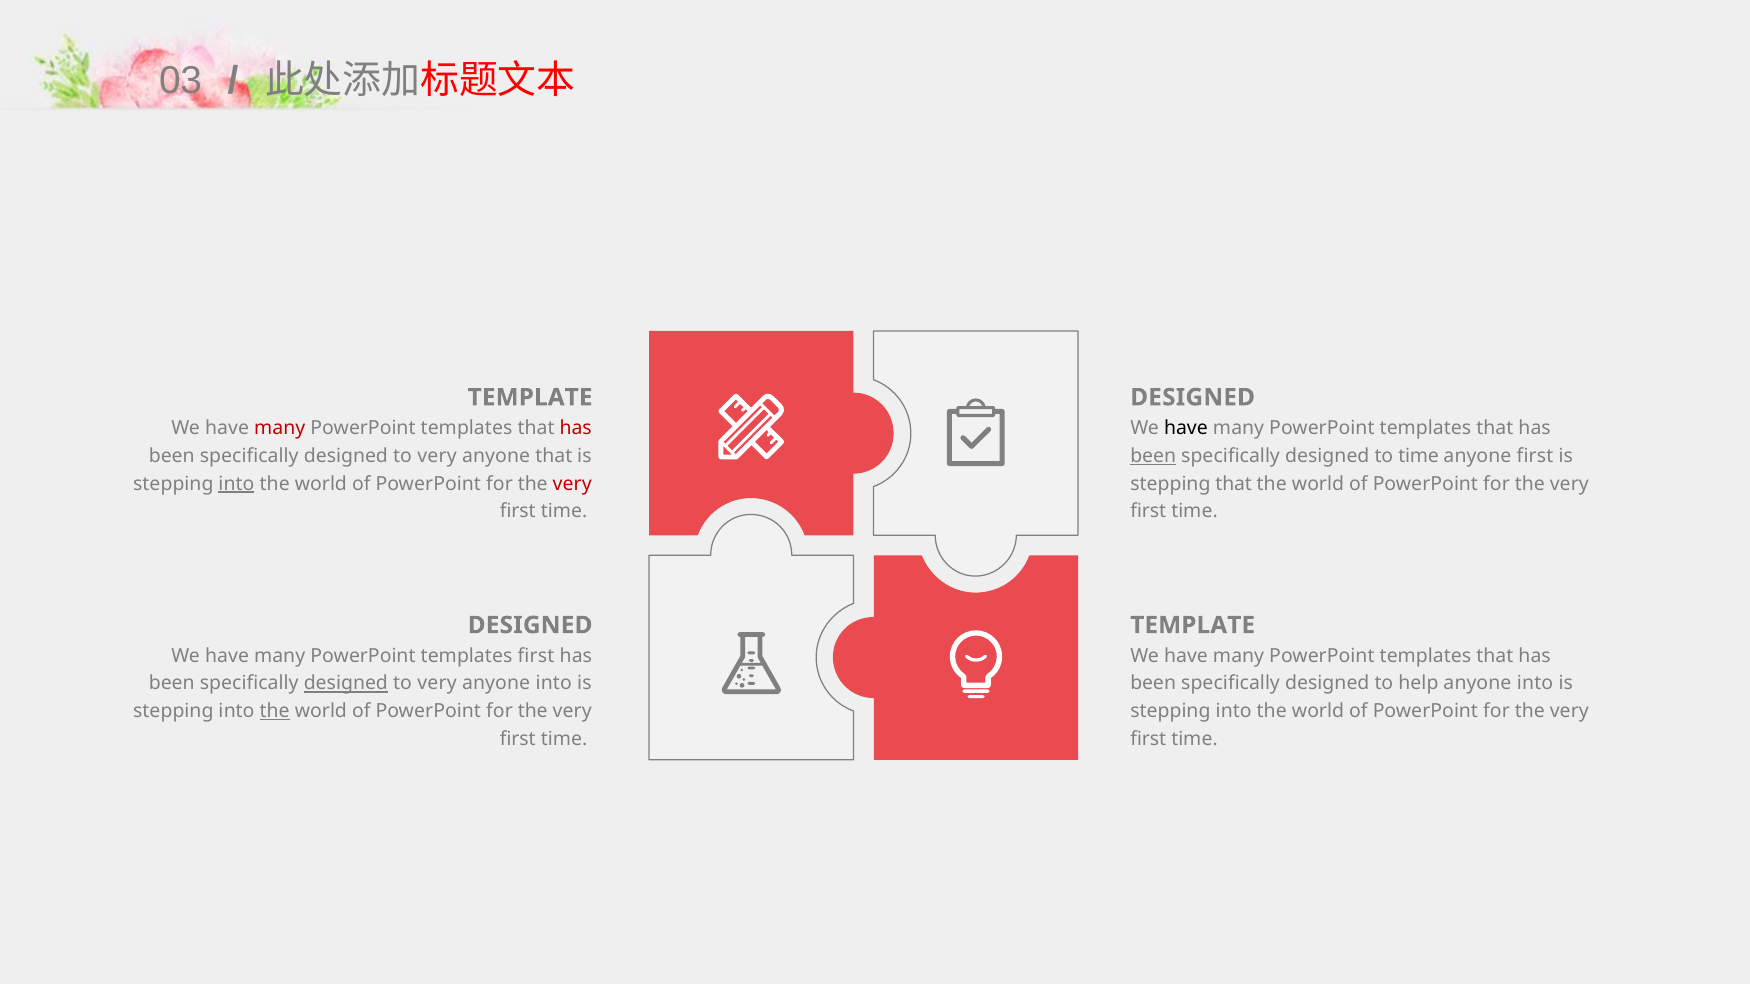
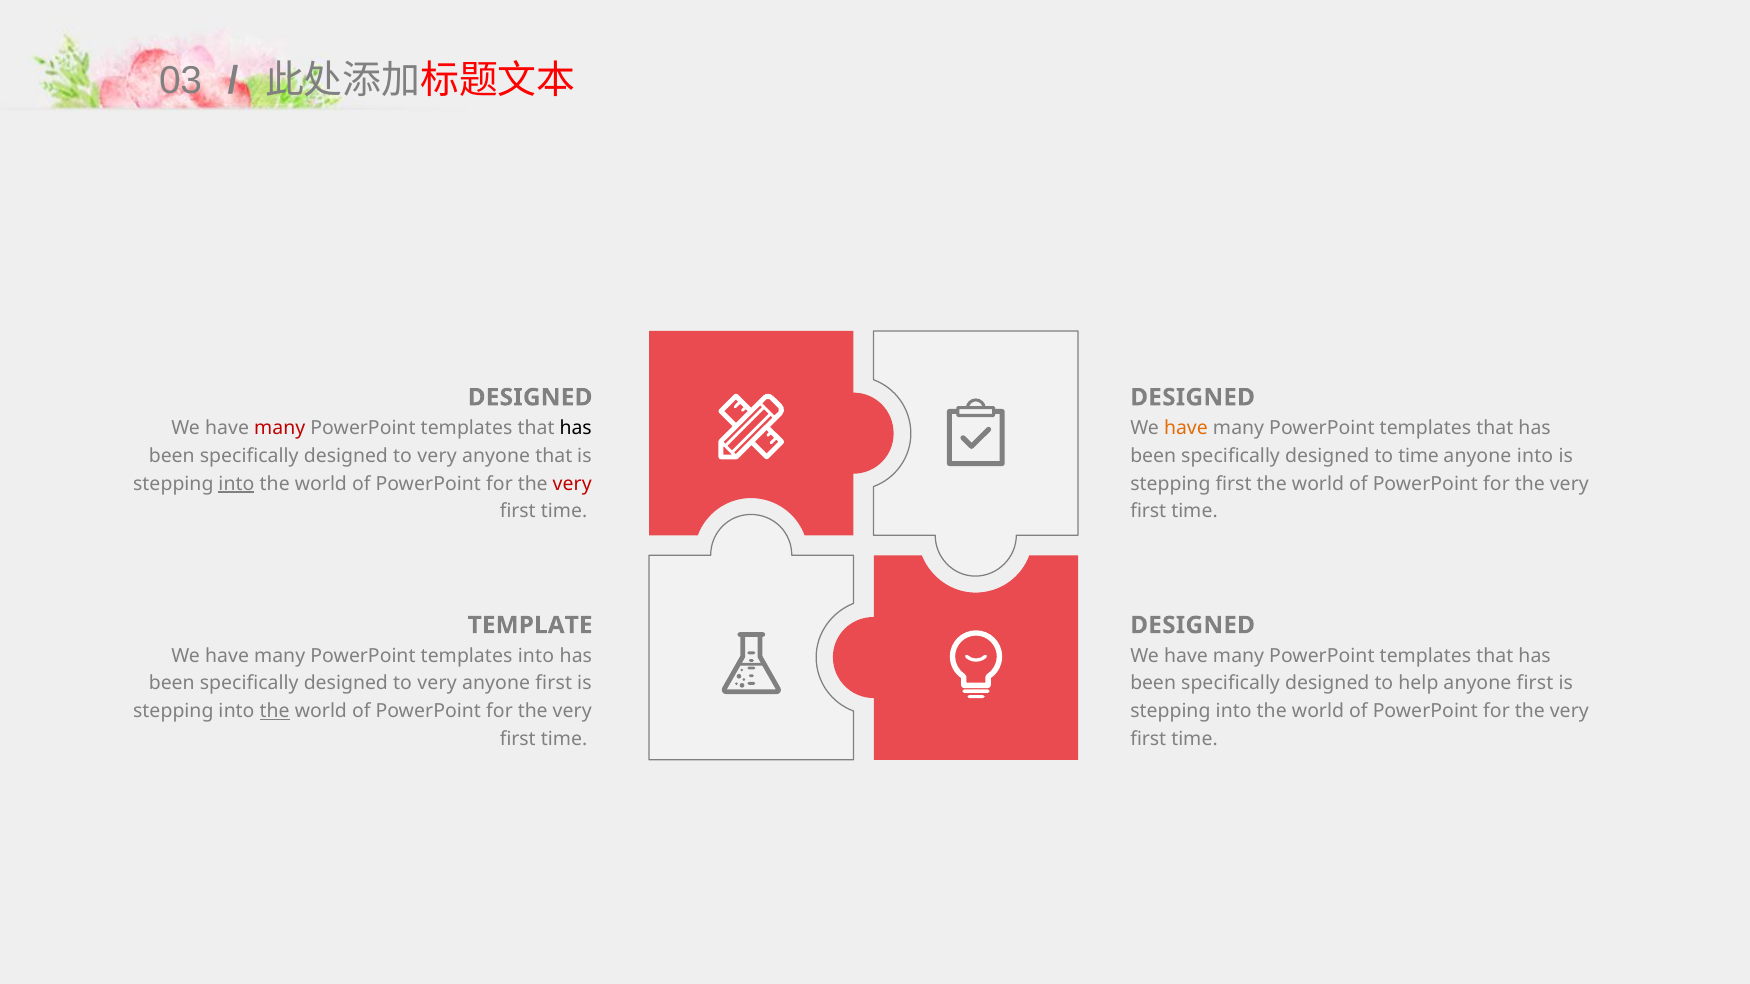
TEMPLATE at (530, 398): TEMPLATE -> DESIGNED
has at (576, 428) colour: red -> black
have at (1186, 428) colour: black -> orange
been at (1153, 456) underline: present -> none
anyone first: first -> into
stepping that: that -> first
DESIGNED at (530, 625): DESIGNED -> TEMPLATE
TEMPLATE at (1193, 625): TEMPLATE -> DESIGNED
templates first: first -> into
designed at (346, 684) underline: present -> none
into at (554, 684): into -> first
help anyone into: into -> first
